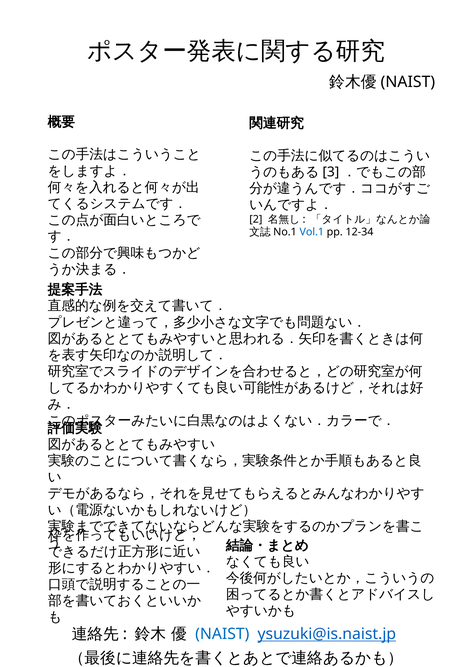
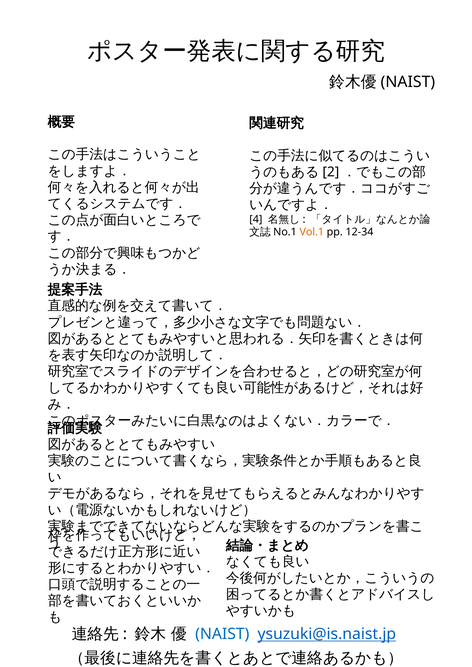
3: 3 -> 2
2: 2 -> 4
Vol.1 colour: blue -> orange
